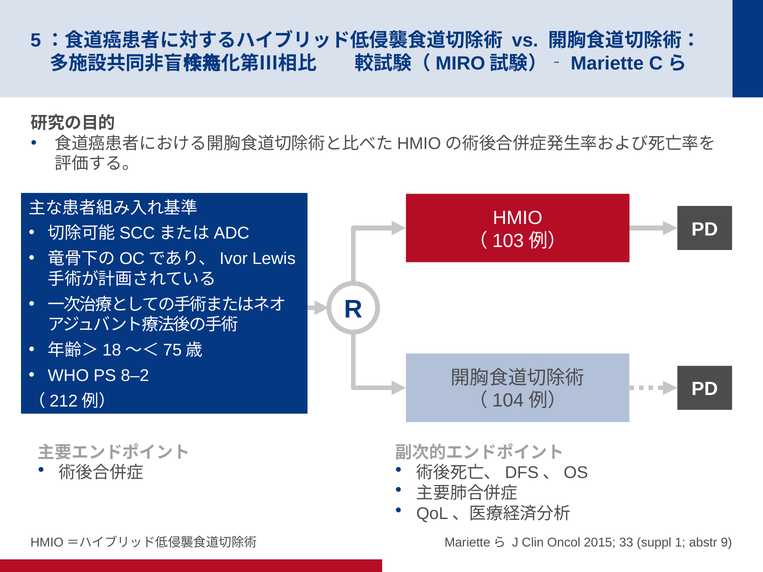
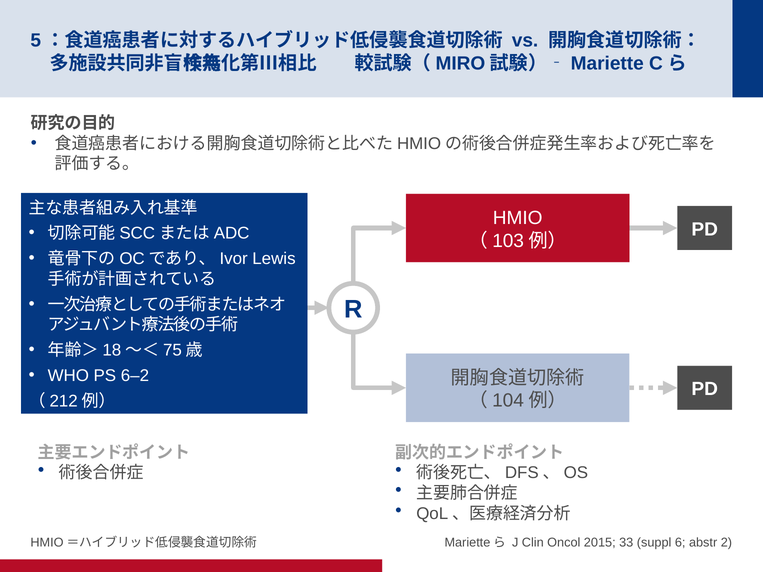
8–2: 8–2 -> 6–2
1: 1 -> 6
9: 9 -> 2
